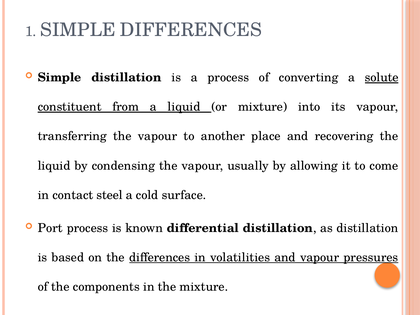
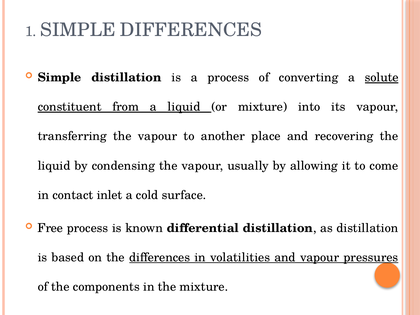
steel: steel -> inlet
Port: Port -> Free
